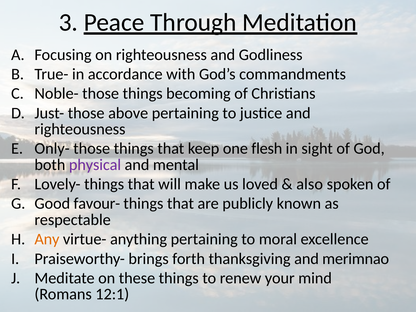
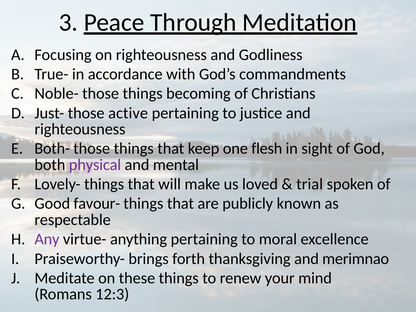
above: above -> active
Only-: Only- -> Both-
also: also -> trial
Any colour: orange -> purple
12:1: 12:1 -> 12:3
